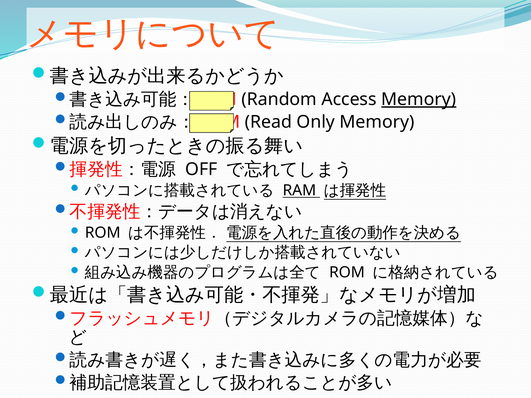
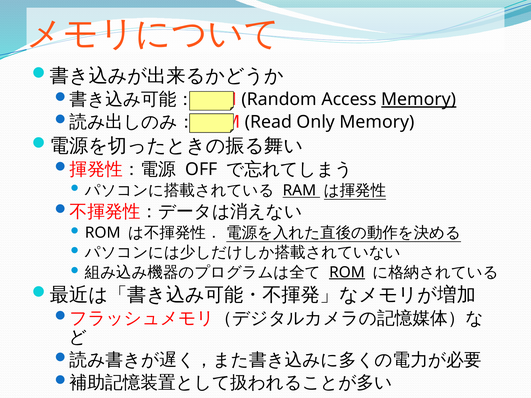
ROM at (347, 272) underline: none -> present
